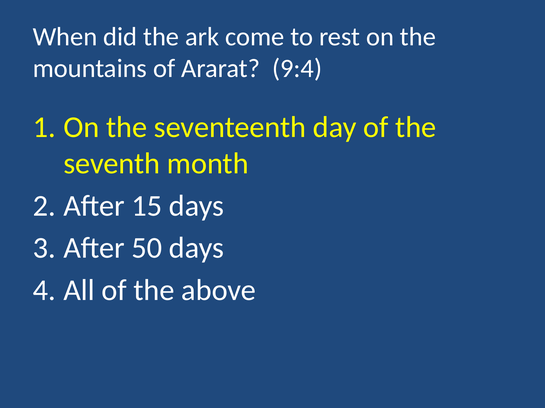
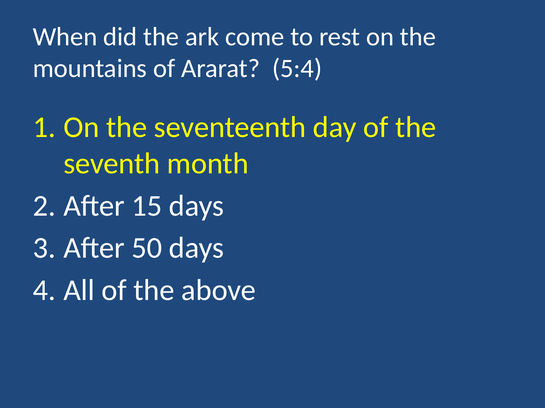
9:4: 9:4 -> 5:4
